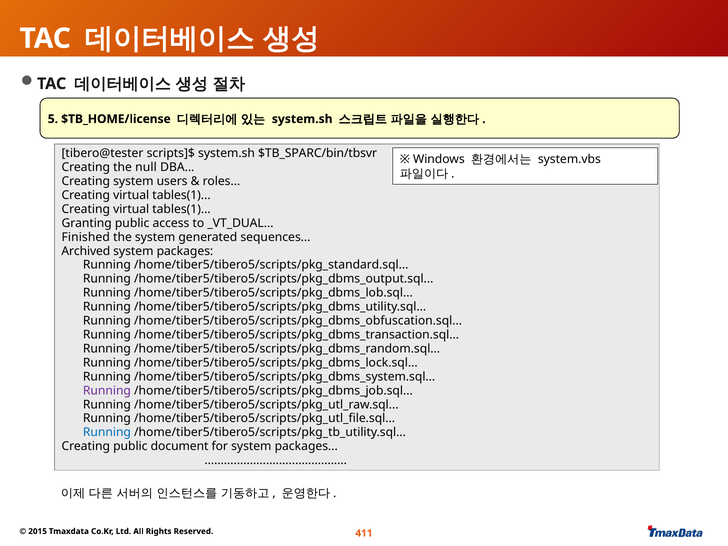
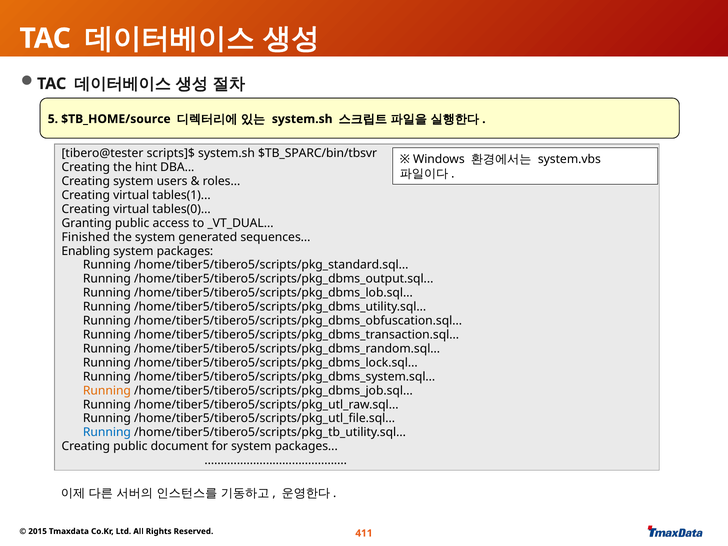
$TB_HOME/license: $TB_HOME/license -> $TB_HOME/source
null: null -> hint
tables(1 at (181, 209): tables(1 -> tables(0
Archived: Archived -> Enabling
Running at (107, 391) colour: purple -> orange
